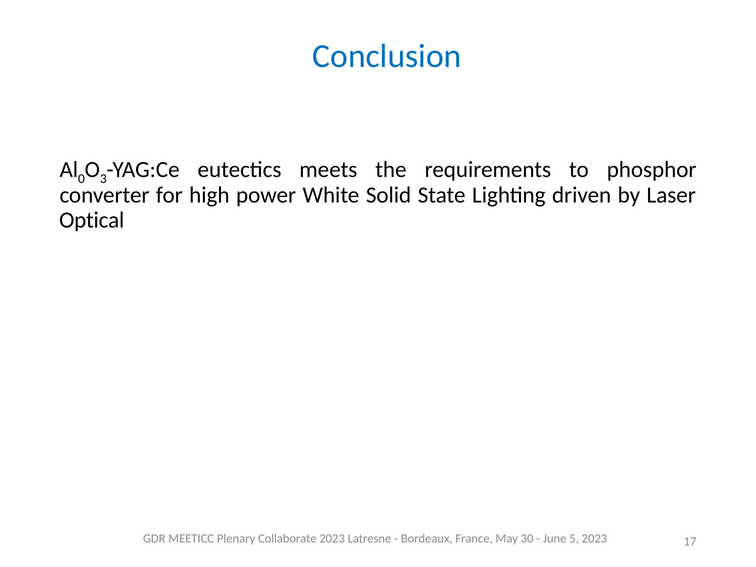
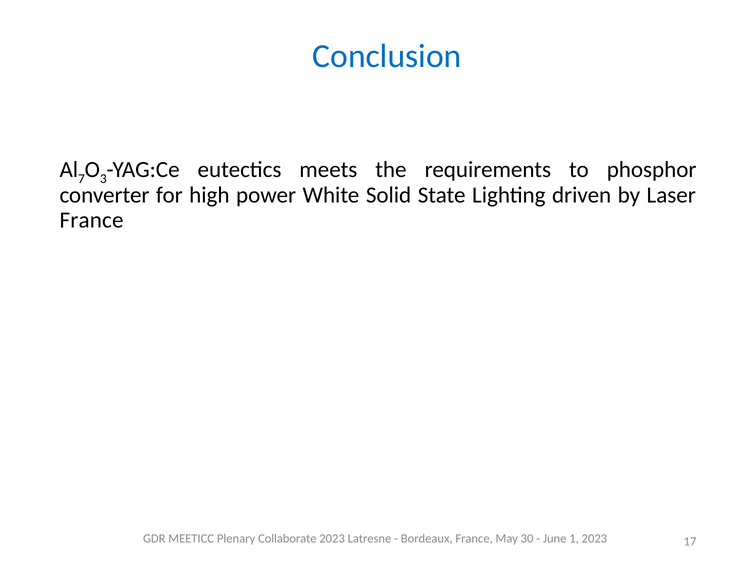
0: 0 -> 7
Optical at (92, 220): Optical -> France
5: 5 -> 1
